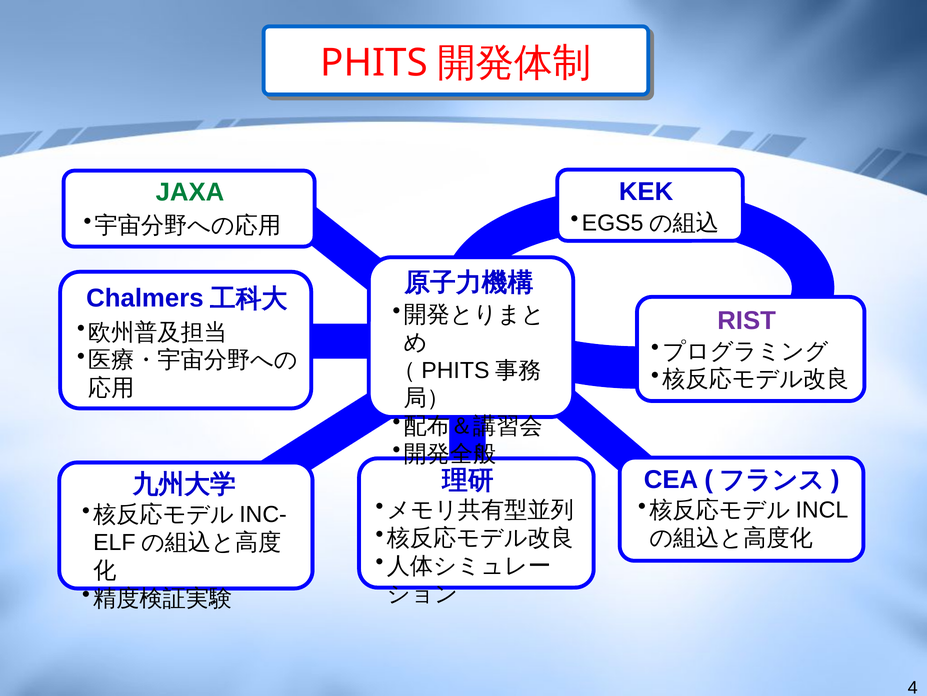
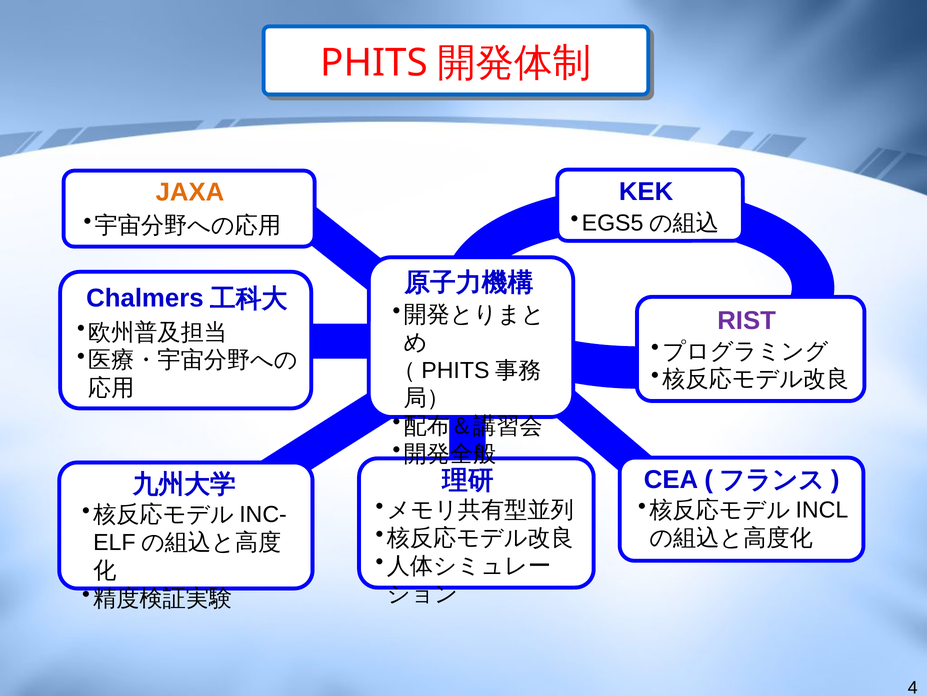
JAXA colour: green -> orange
